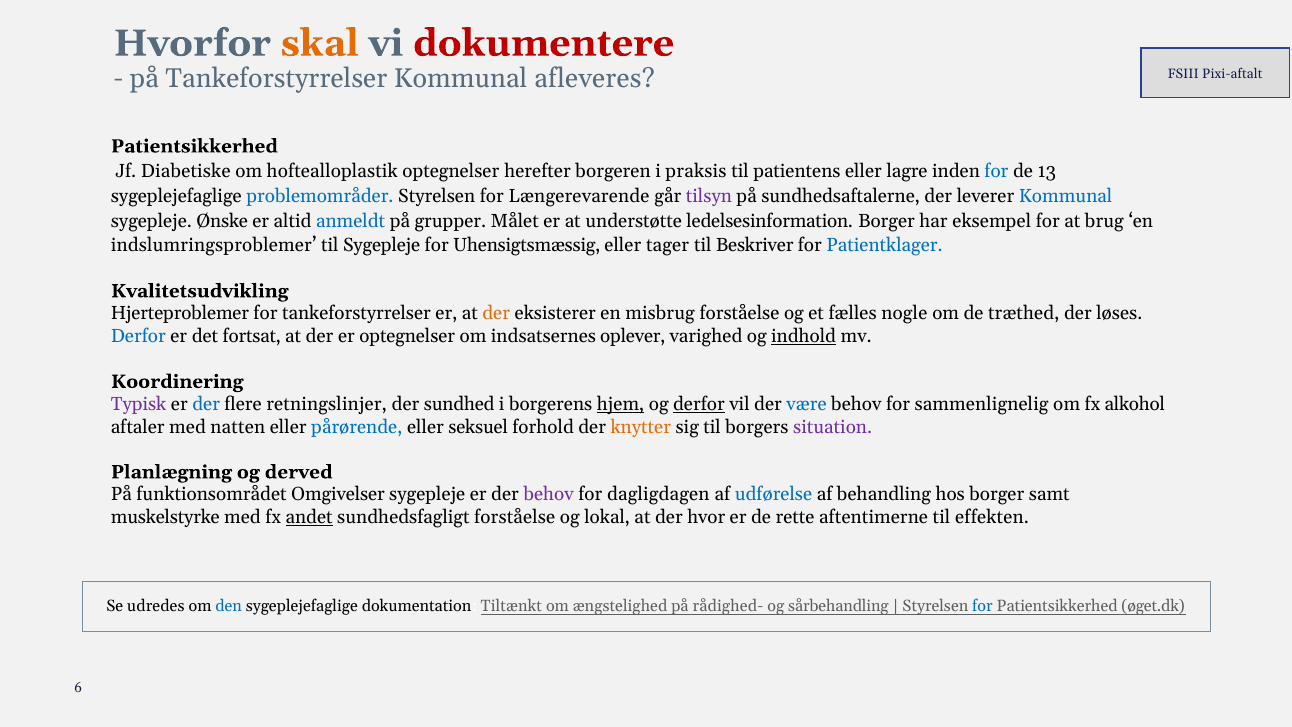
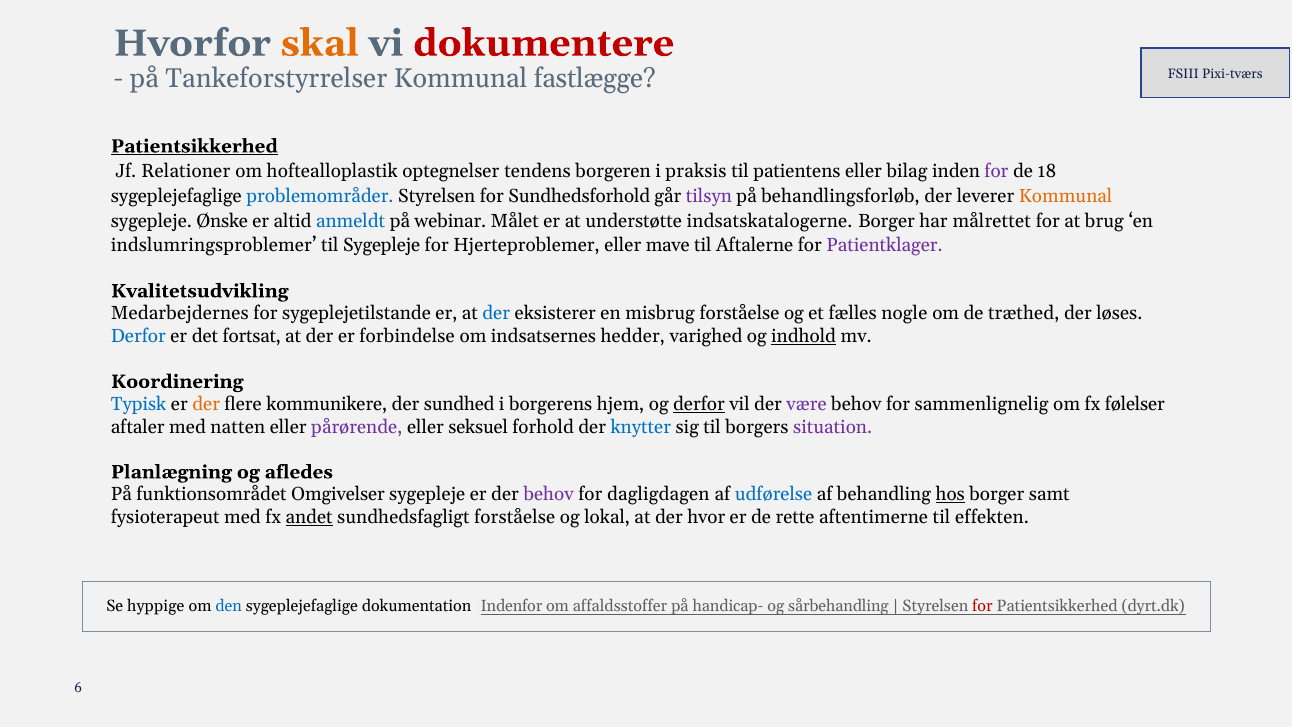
Pixi-aftalt: Pixi-aftalt -> Pixi-tværs
afleveres: afleveres -> fastlægge
Patientsikkerhed at (194, 146) underline: none -> present
Diabetiske: Diabetiske -> Relationer
herefter: herefter -> tendens
lagre: lagre -> bilag
for at (996, 171) colour: blue -> purple
13: 13 -> 18
Længerevarende: Længerevarende -> Sundhedsforhold
sundhedsaftalerne: sundhedsaftalerne -> behandlingsforløb
Kommunal at (1066, 196) colour: blue -> orange
grupper: grupper -> webinar
ledelsesinformation: ledelsesinformation -> indsatskatalogerne
eksempel: eksempel -> målrettet
Uhensigtsmæssig: Uhensigtsmæssig -> Hjerteproblemer
tager: tager -> mave
Beskriver: Beskriver -> Aftalerne
Patientklager colour: blue -> purple
Hjerteproblemer: Hjerteproblemer -> Medarbejdernes
for tankeforstyrrelser: tankeforstyrrelser -> sygeplejetilstande
der at (496, 314) colour: orange -> blue
er optegnelser: optegnelser -> forbindelse
oplever: oplever -> hedder
Typisk colour: purple -> blue
der at (206, 404) colour: blue -> orange
retningslinjer: retningslinjer -> kommunikere
hjem underline: present -> none
være colour: blue -> purple
alkohol: alkohol -> følelser
pårørende colour: blue -> purple
knytter colour: orange -> blue
derved: derved -> afledes
hos underline: none -> present
muskelstyrke: muskelstyrke -> fysioterapeut
udredes: udredes -> hyppige
Tiltænkt: Tiltænkt -> Indenfor
ængstelighed: ængstelighed -> affaldsstoffer
rådighed-: rådighed- -> handicap-
for at (982, 606) colour: blue -> red
øget.dk: øget.dk -> dyrt.dk
